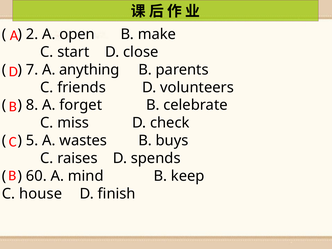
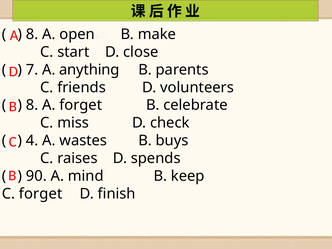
2 at (32, 34): 2 -> 8
5: 5 -> 4
60: 60 -> 90
C house: house -> forget
